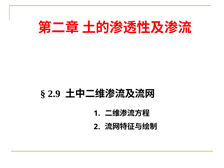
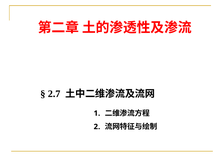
2.9: 2.9 -> 2.7
